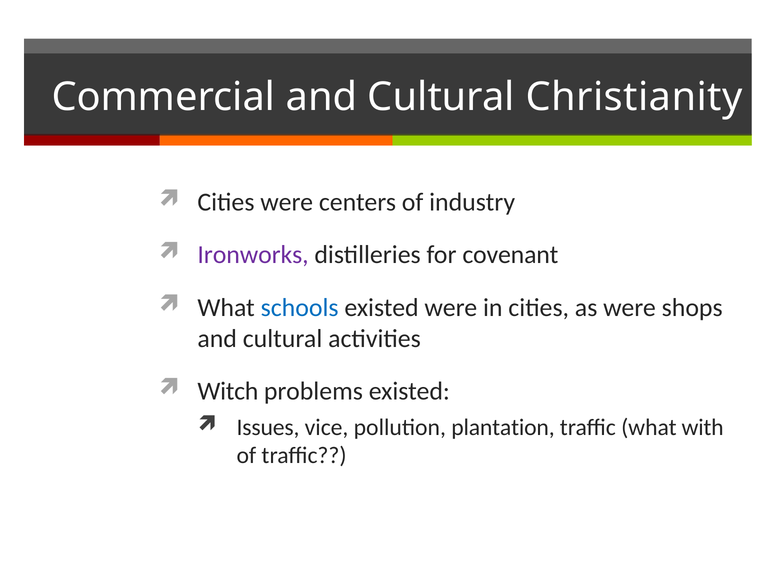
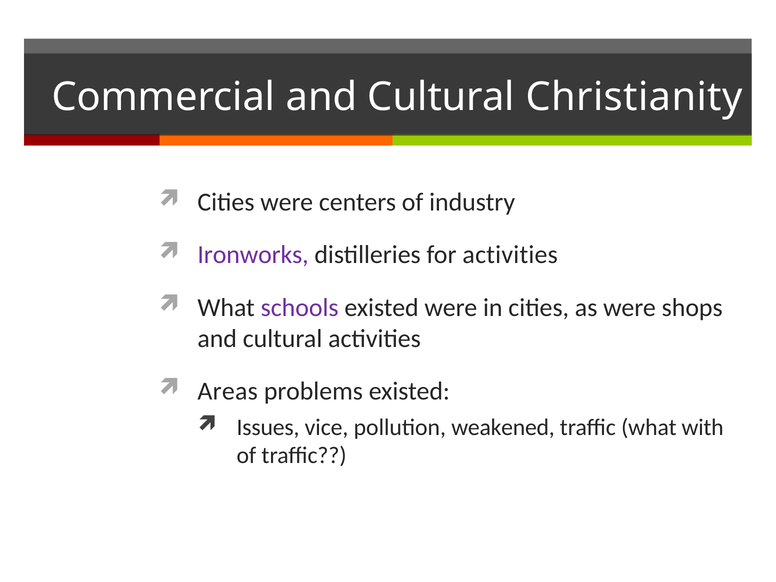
for covenant: covenant -> activities
schools colour: blue -> purple
Witch: Witch -> Areas
plantation: plantation -> weakened
